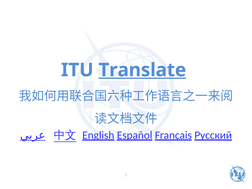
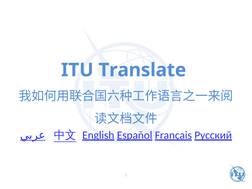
Translate underline: present -> none
